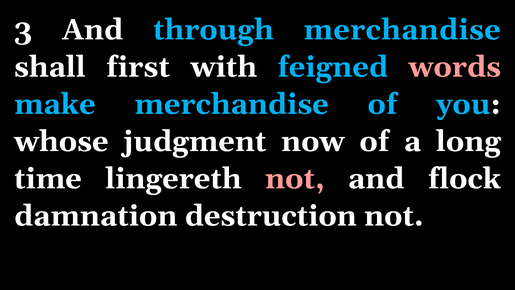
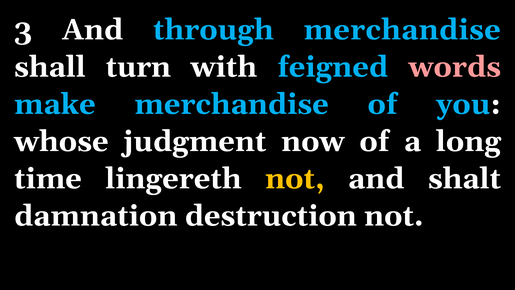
first: first -> turn
not at (295, 179) colour: pink -> yellow
flock: flock -> shalt
